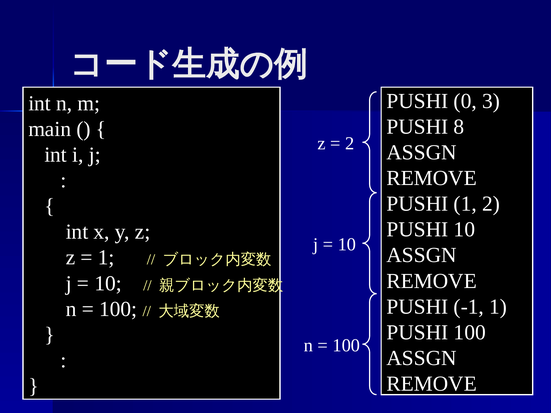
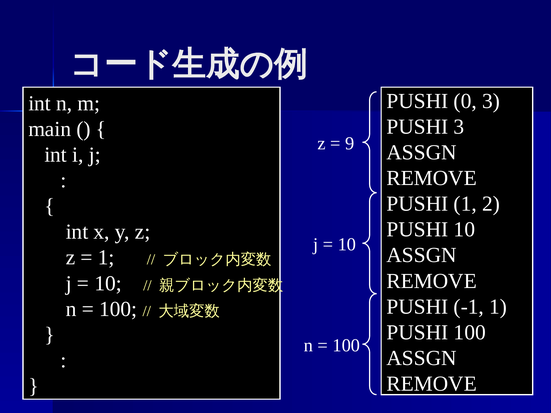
PUSHI 8: 8 -> 3
2 at (350, 144): 2 -> 9
